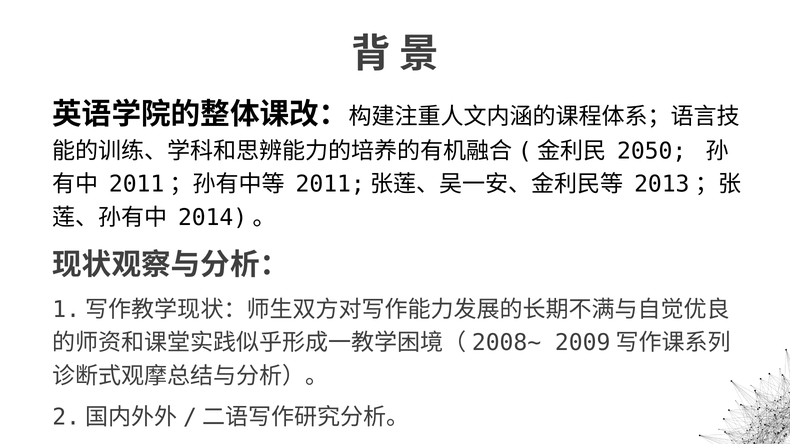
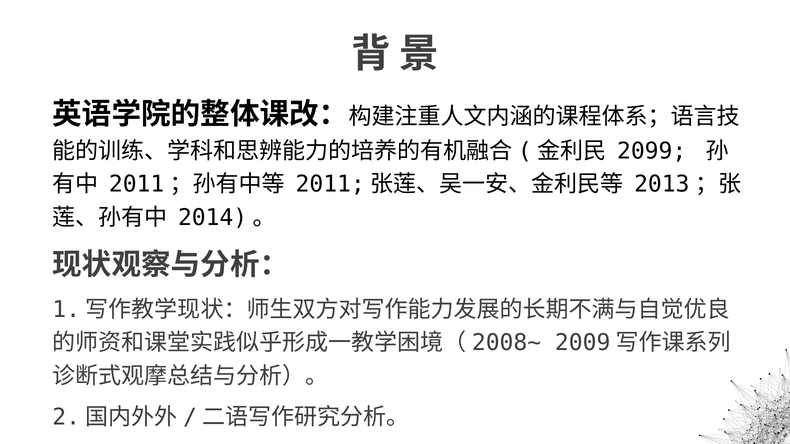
2050: 2050 -> 2099
